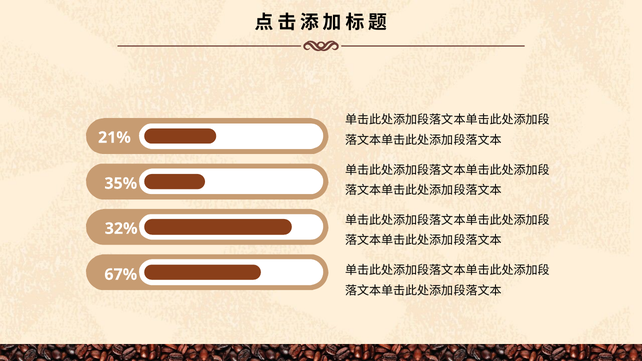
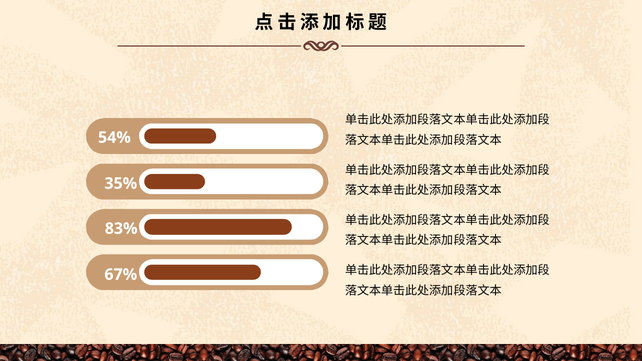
21%: 21% -> 54%
32%: 32% -> 83%
